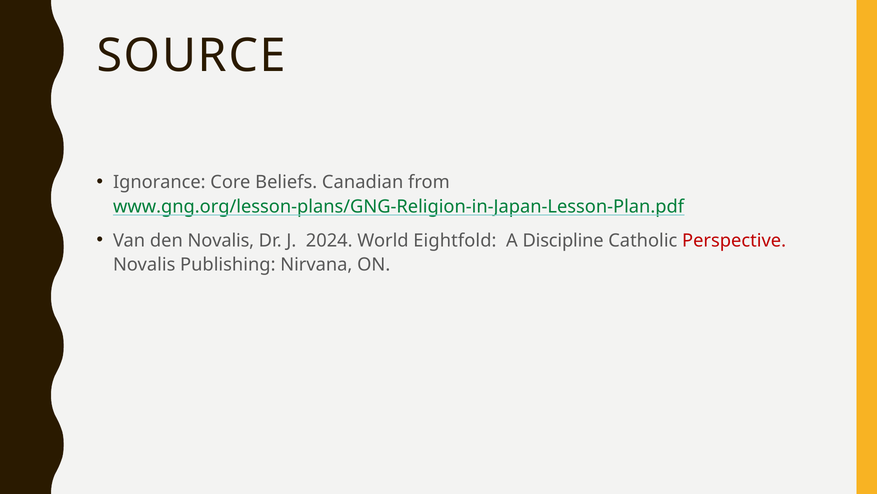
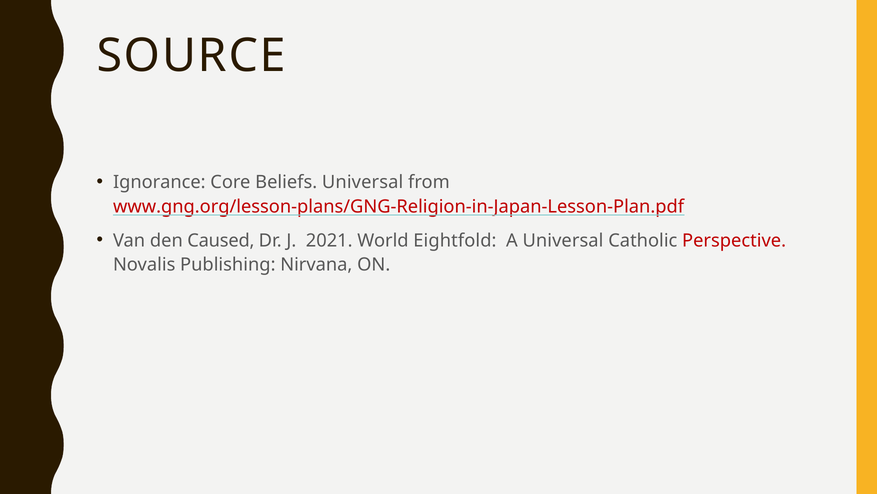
Beliefs Canadian: Canadian -> Universal
www.gng.org/lesson-plans/GNG-Religion-in-Japan-Lesson-Plan.pdf colour: green -> red
den Novalis: Novalis -> Caused
2024: 2024 -> 2021
A Discipline: Discipline -> Universal
